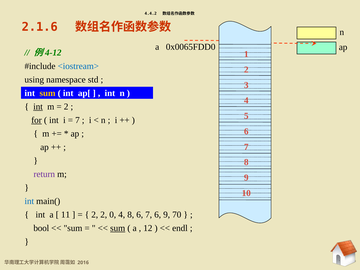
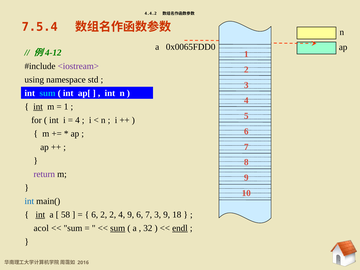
2.1.6: 2.1.6 -> 7.5.4
<iostream> colour: blue -> purple
sum at (48, 93) colour: yellow -> light blue
2 at (66, 107): 2 -> 1
for underline: present -> none
7 at (77, 120): 7 -> 4
int at (40, 215) underline: none -> present
11: 11 -> 58
2 at (95, 215): 2 -> 6
2 0: 0 -> 2
4 8: 8 -> 9
7 6: 6 -> 3
70: 70 -> 18
bool: bool -> acol
12: 12 -> 32
endl underline: none -> present
